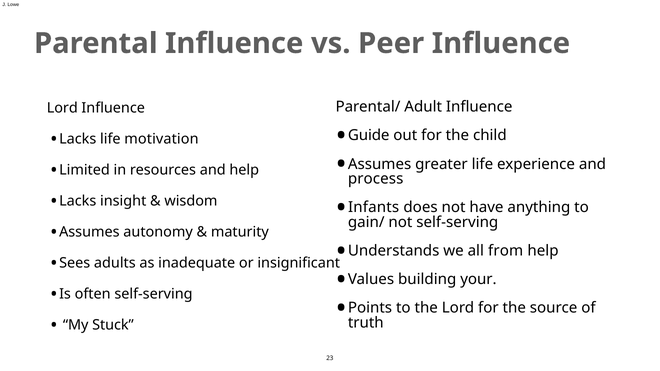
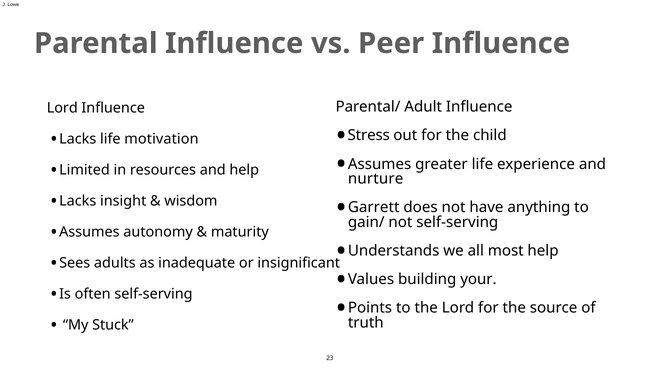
Guide: Guide -> Stress
process: process -> nurture
Infants: Infants -> Garrett
from: from -> most
